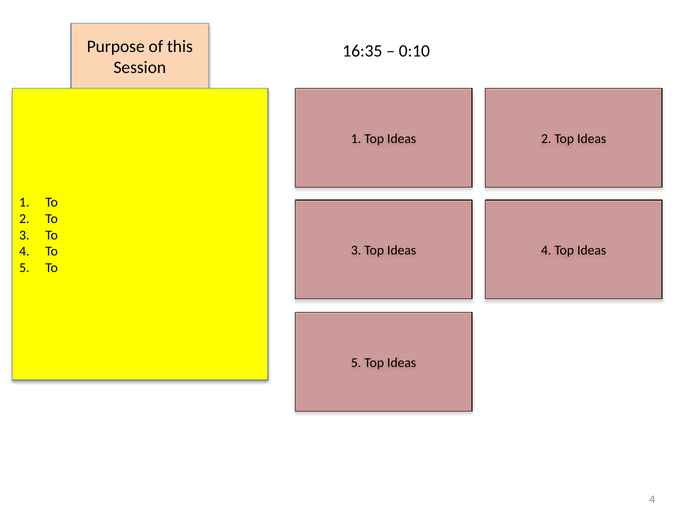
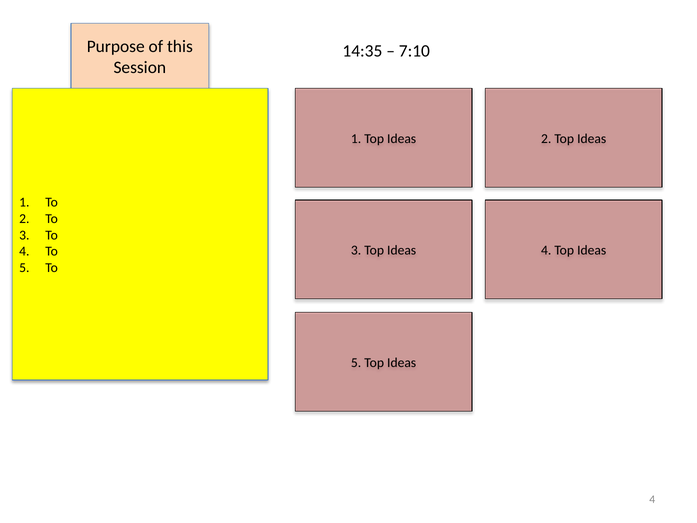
16:35: 16:35 -> 14:35
0:10: 0:10 -> 7:10
